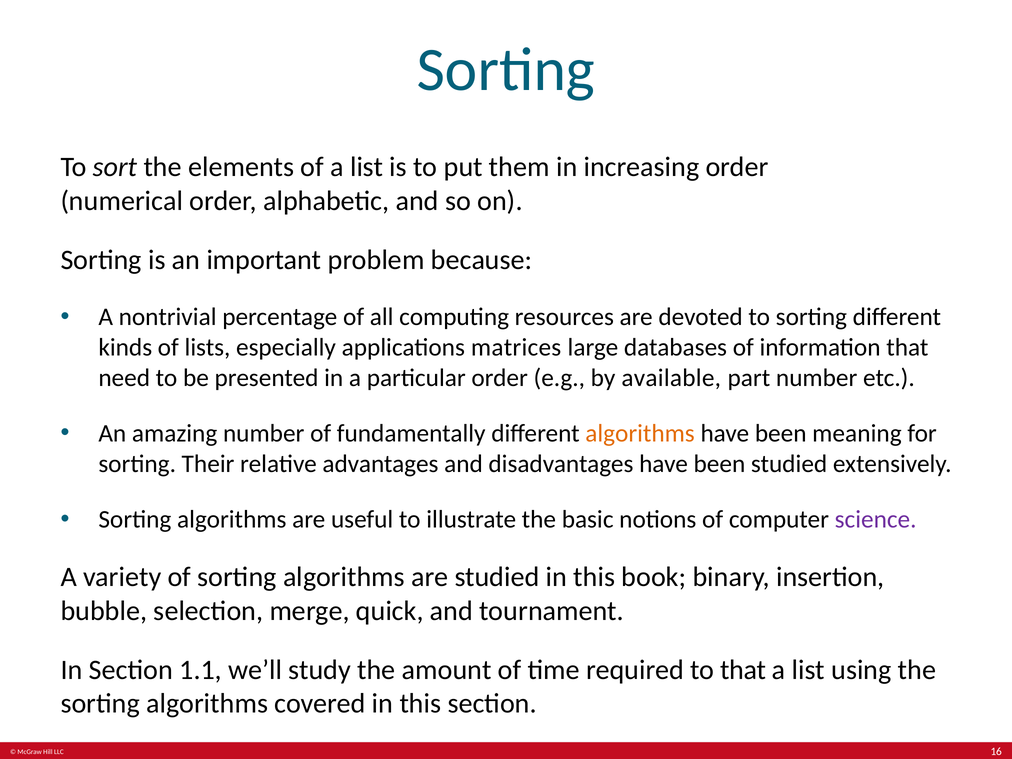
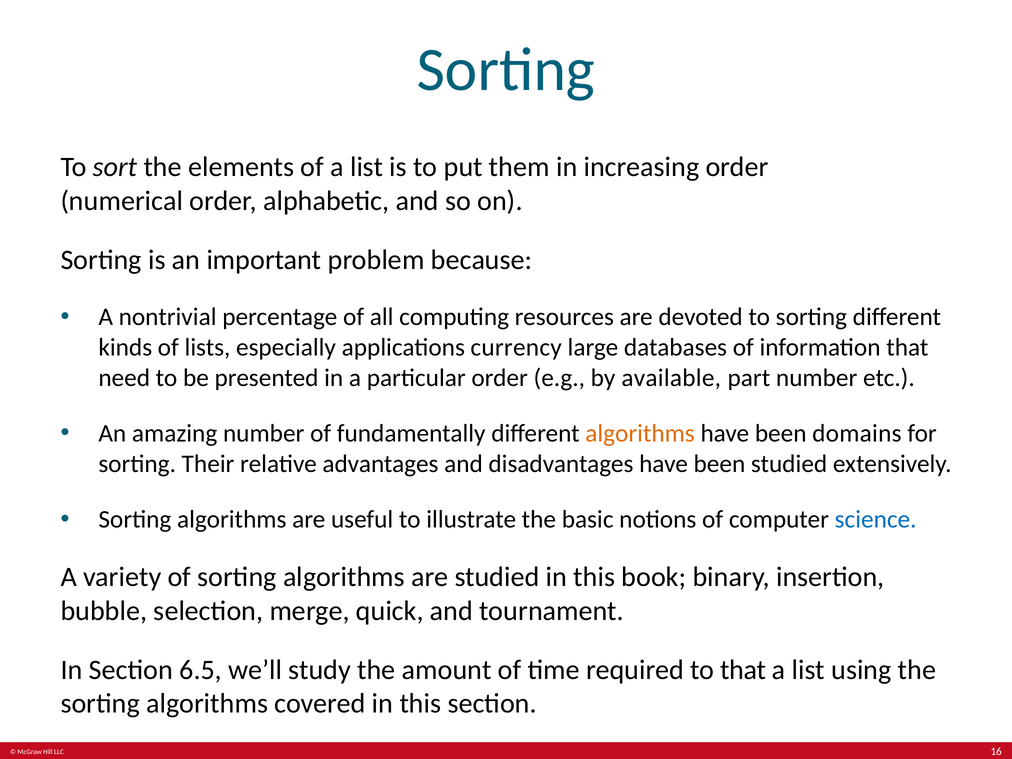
matrices: matrices -> currency
meaning: meaning -> domains
science colour: purple -> blue
1.1: 1.1 -> 6.5
